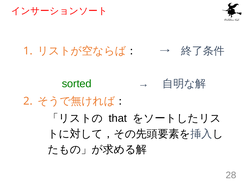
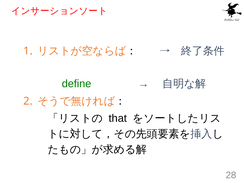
sorted: sorted -> define
